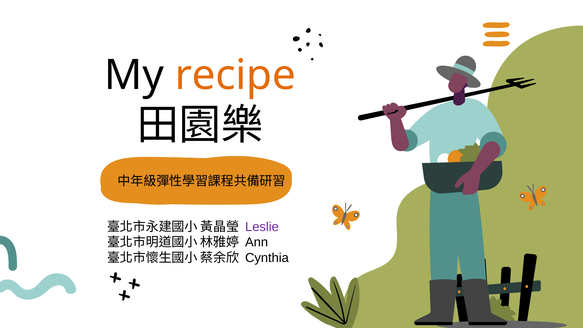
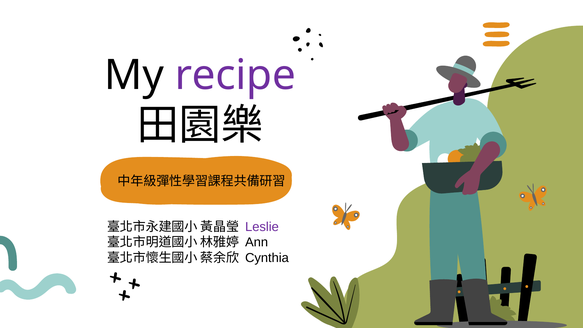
recipe colour: orange -> purple
